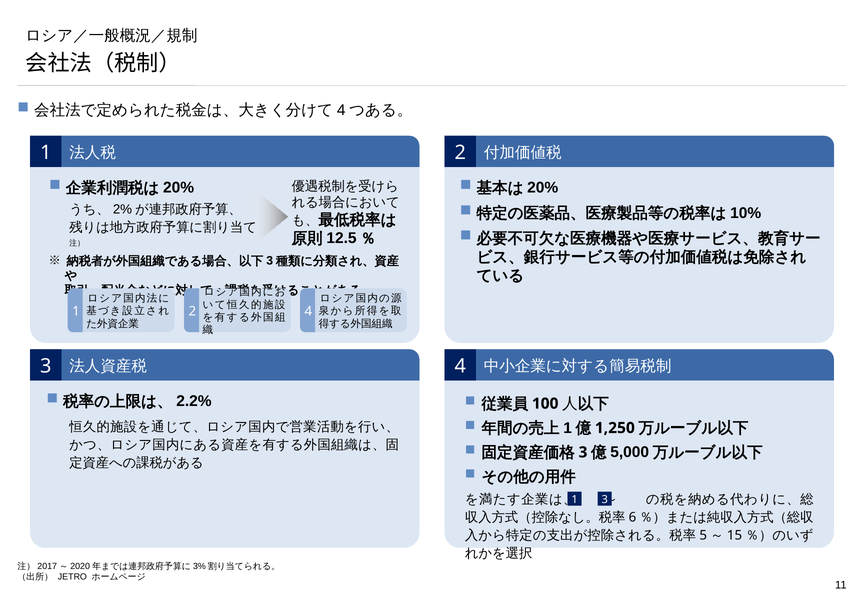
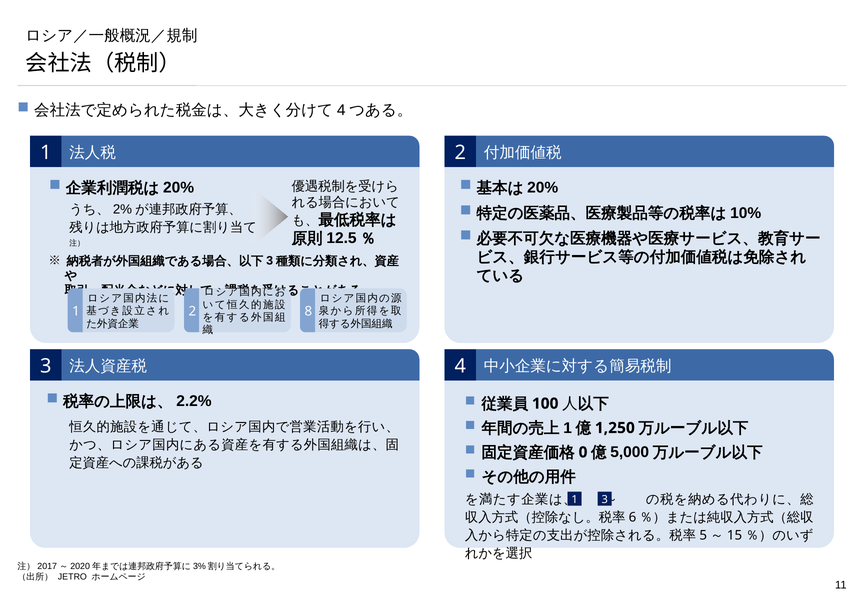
1 4: 4 -> 8
3 at (583, 452): 3 -> 0
